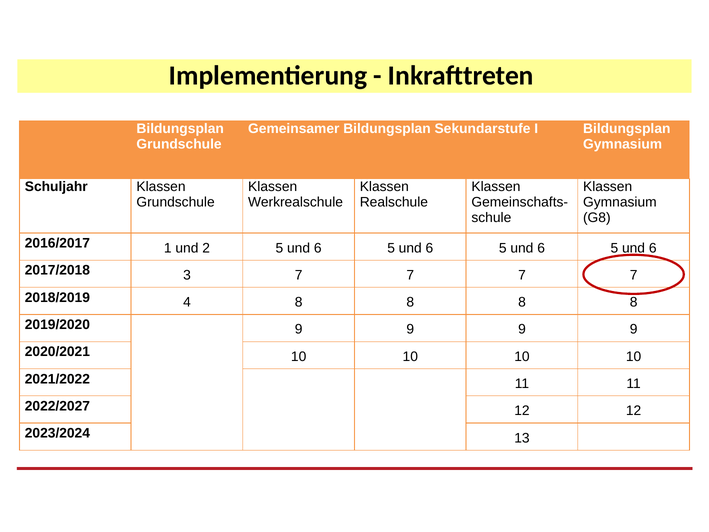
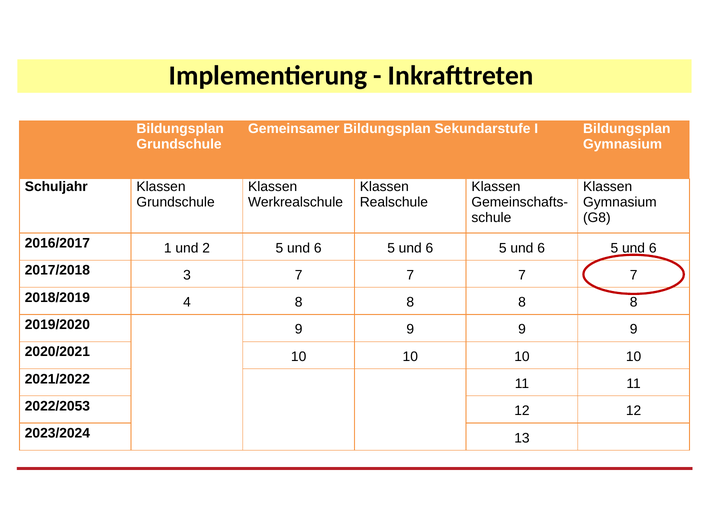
2022/2027: 2022/2027 -> 2022/2053
